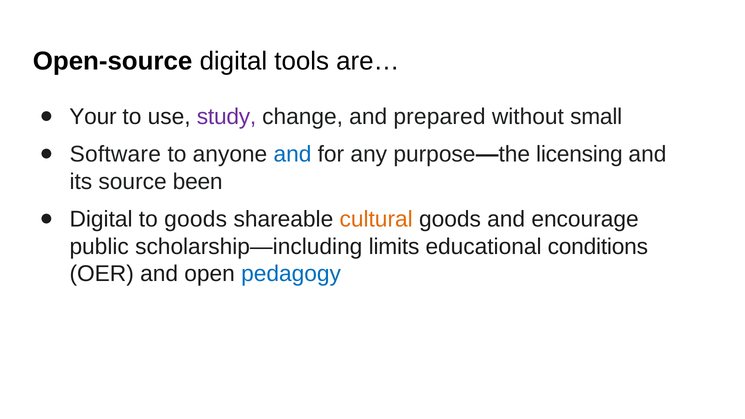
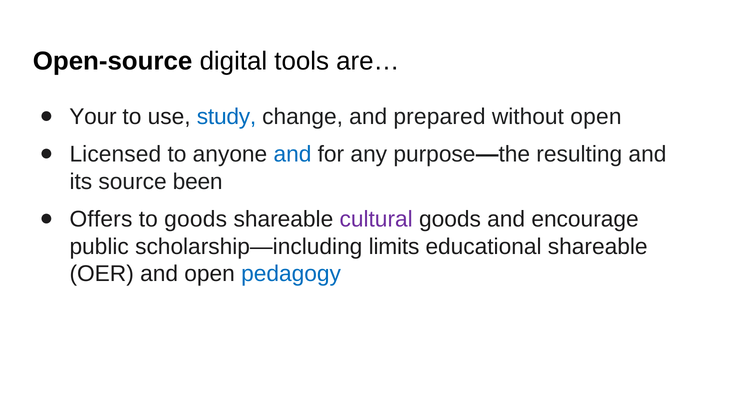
study colour: purple -> blue
without small: small -> open
Software: Software -> Licensed
licensing: licensing -> resulting
Digital at (101, 219): Digital -> Offers
cultural colour: orange -> purple
educational conditions: conditions -> shareable
